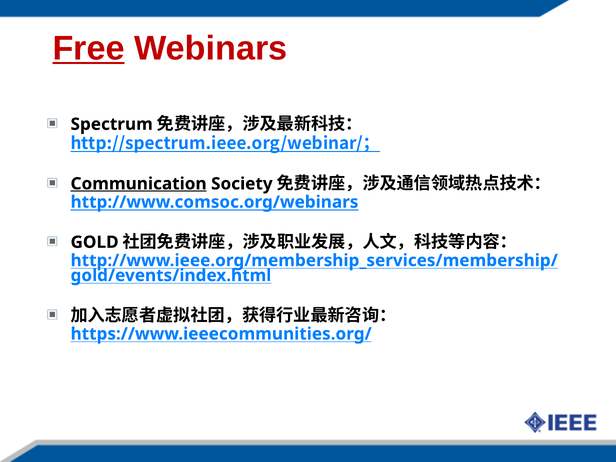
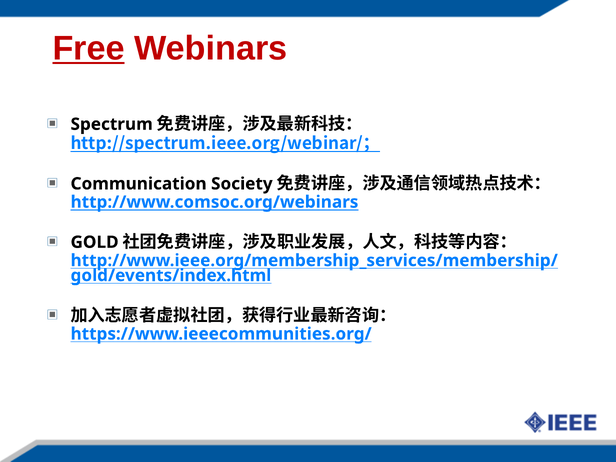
Communication underline: present -> none
